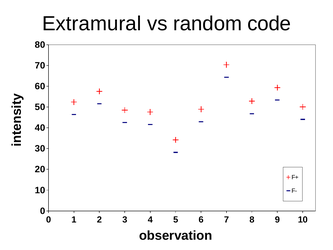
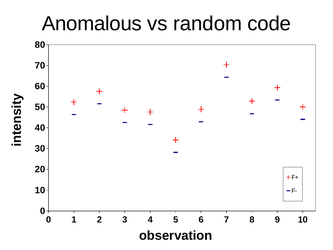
Extramural: Extramural -> Anomalous
